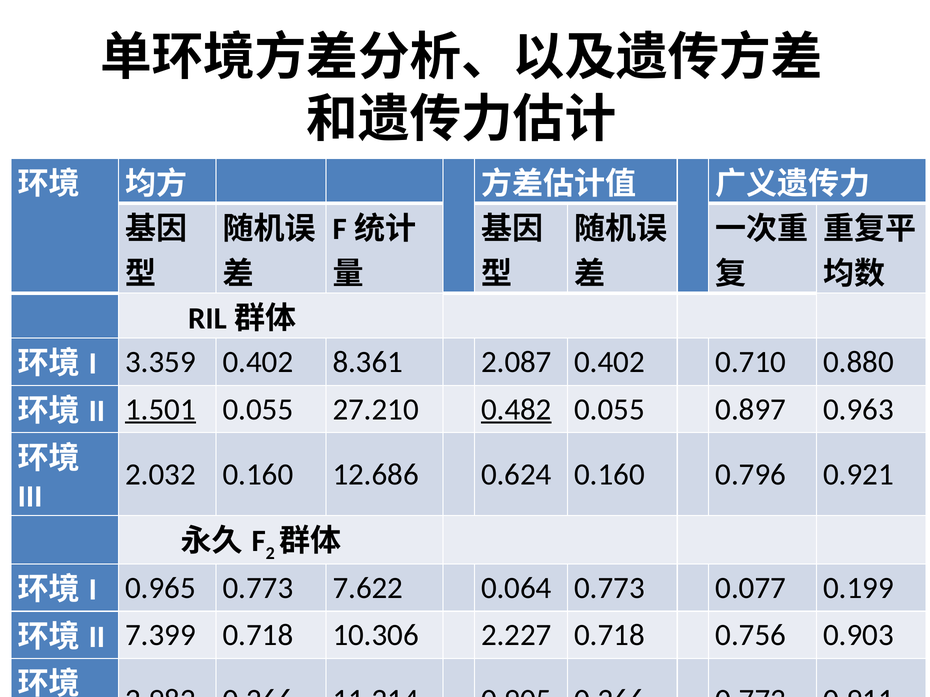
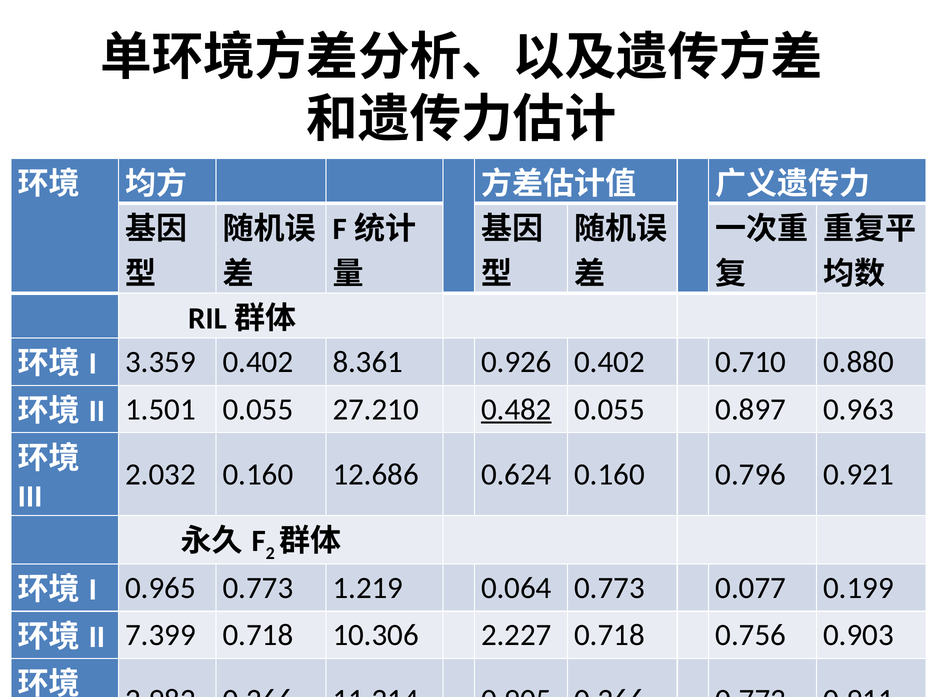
2.087: 2.087 -> 0.926
1.501 underline: present -> none
7.622: 7.622 -> 1.219
